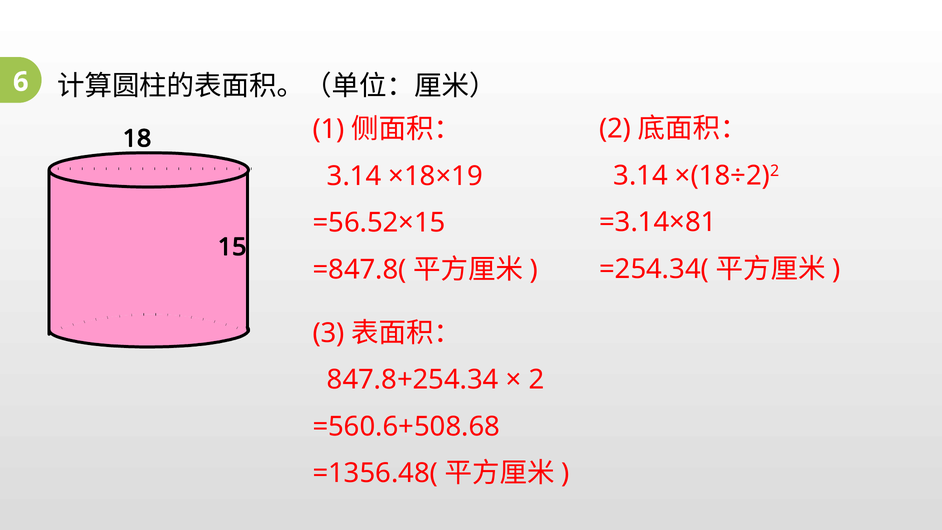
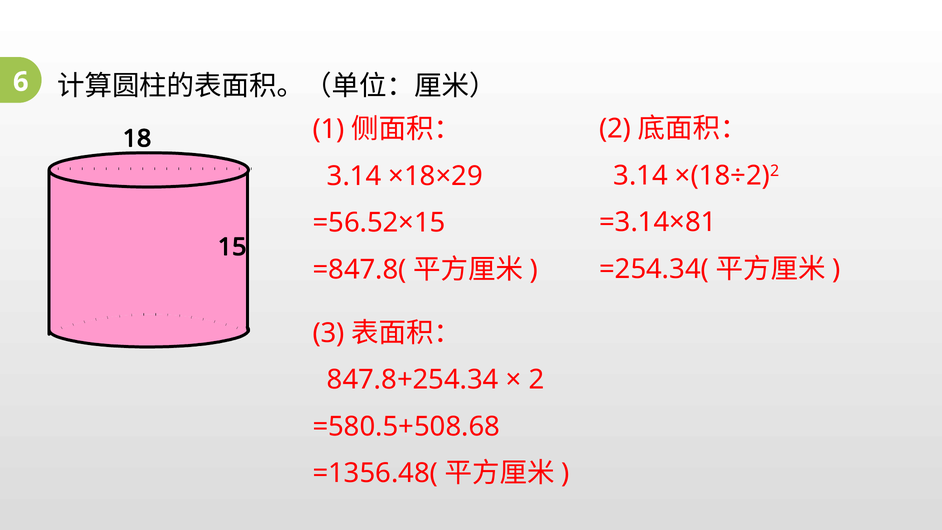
×18×19: ×18×19 -> ×18×29
=560.6+508.68: =560.6+508.68 -> =580.5+508.68
